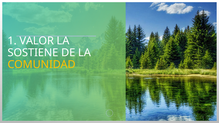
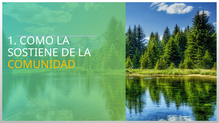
VALOR: VALOR -> COMO
